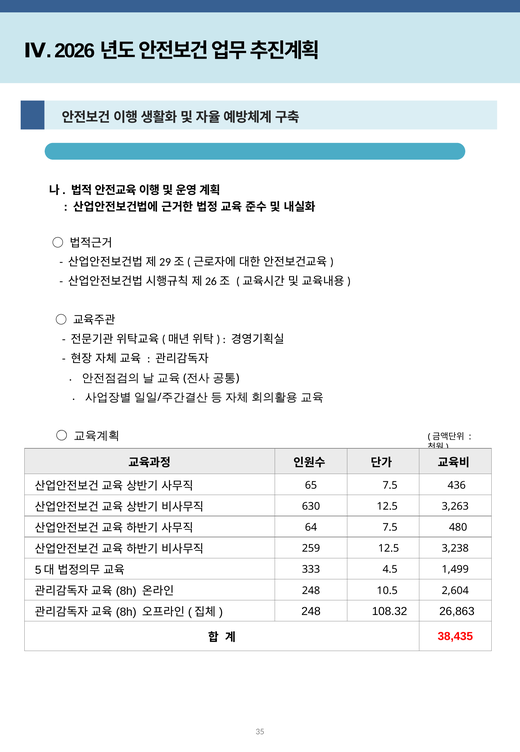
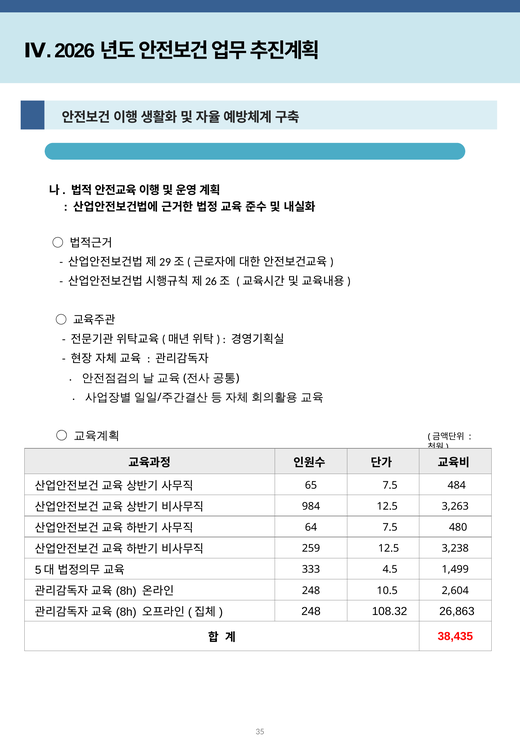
436: 436 -> 484
630: 630 -> 984
